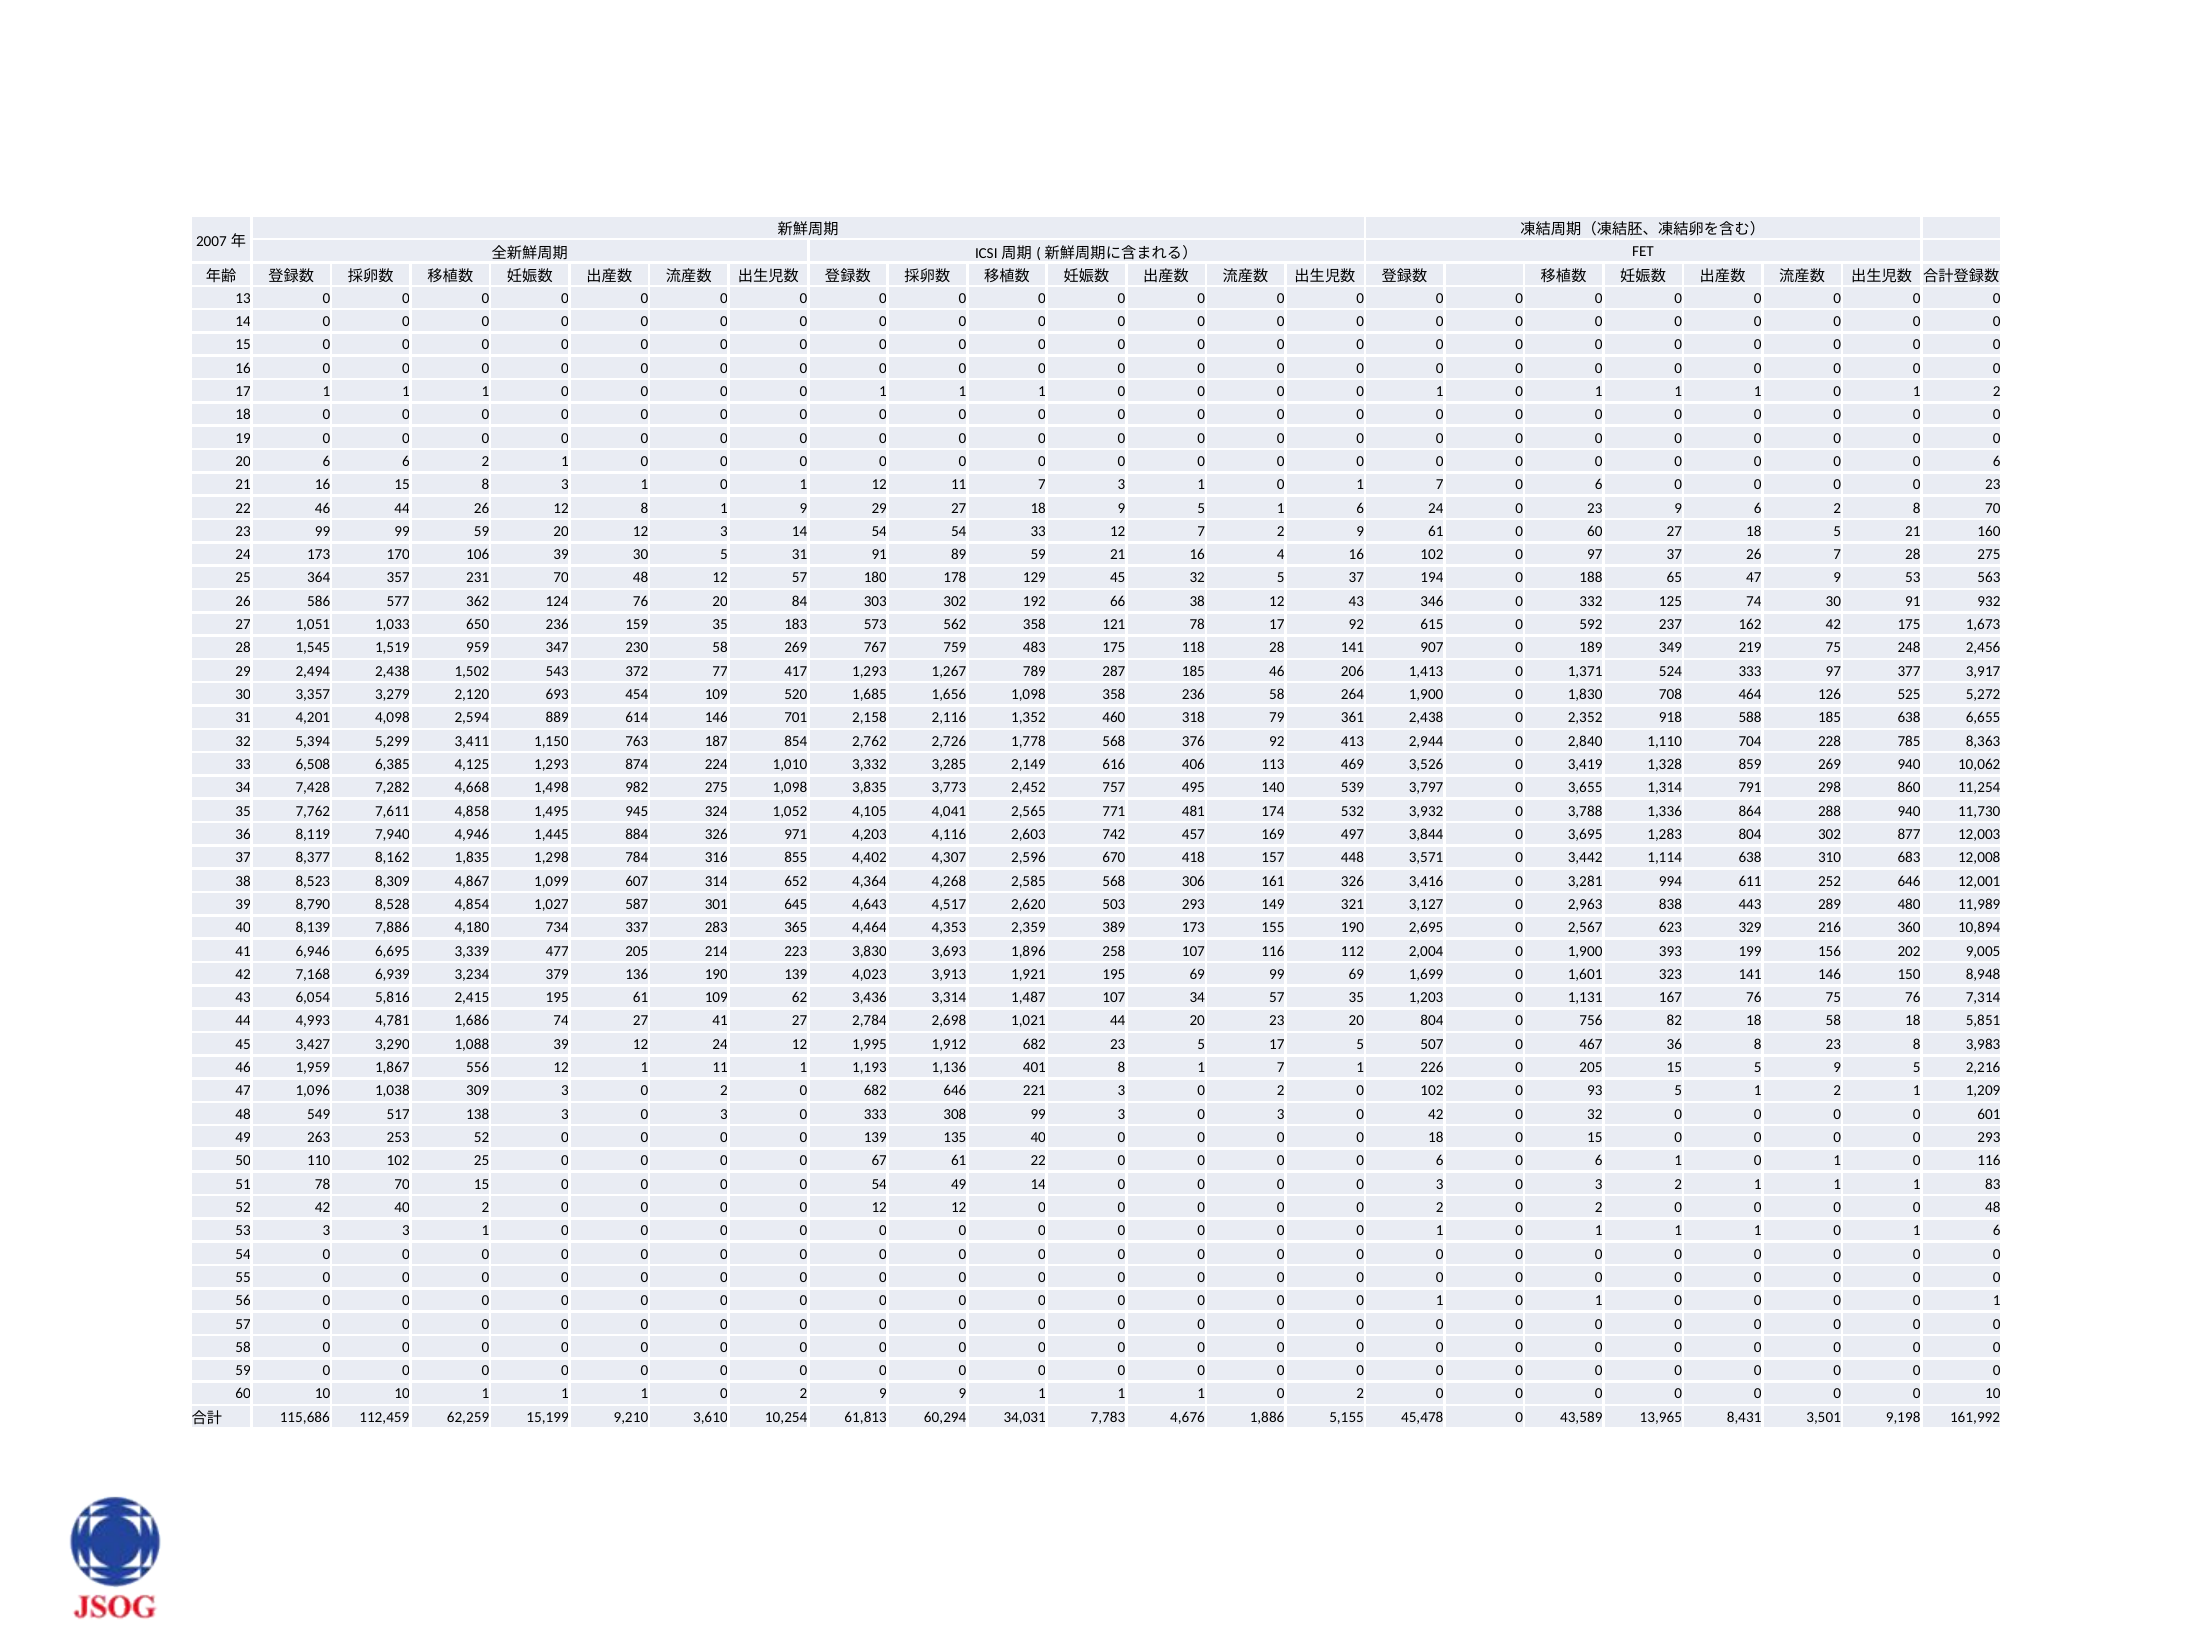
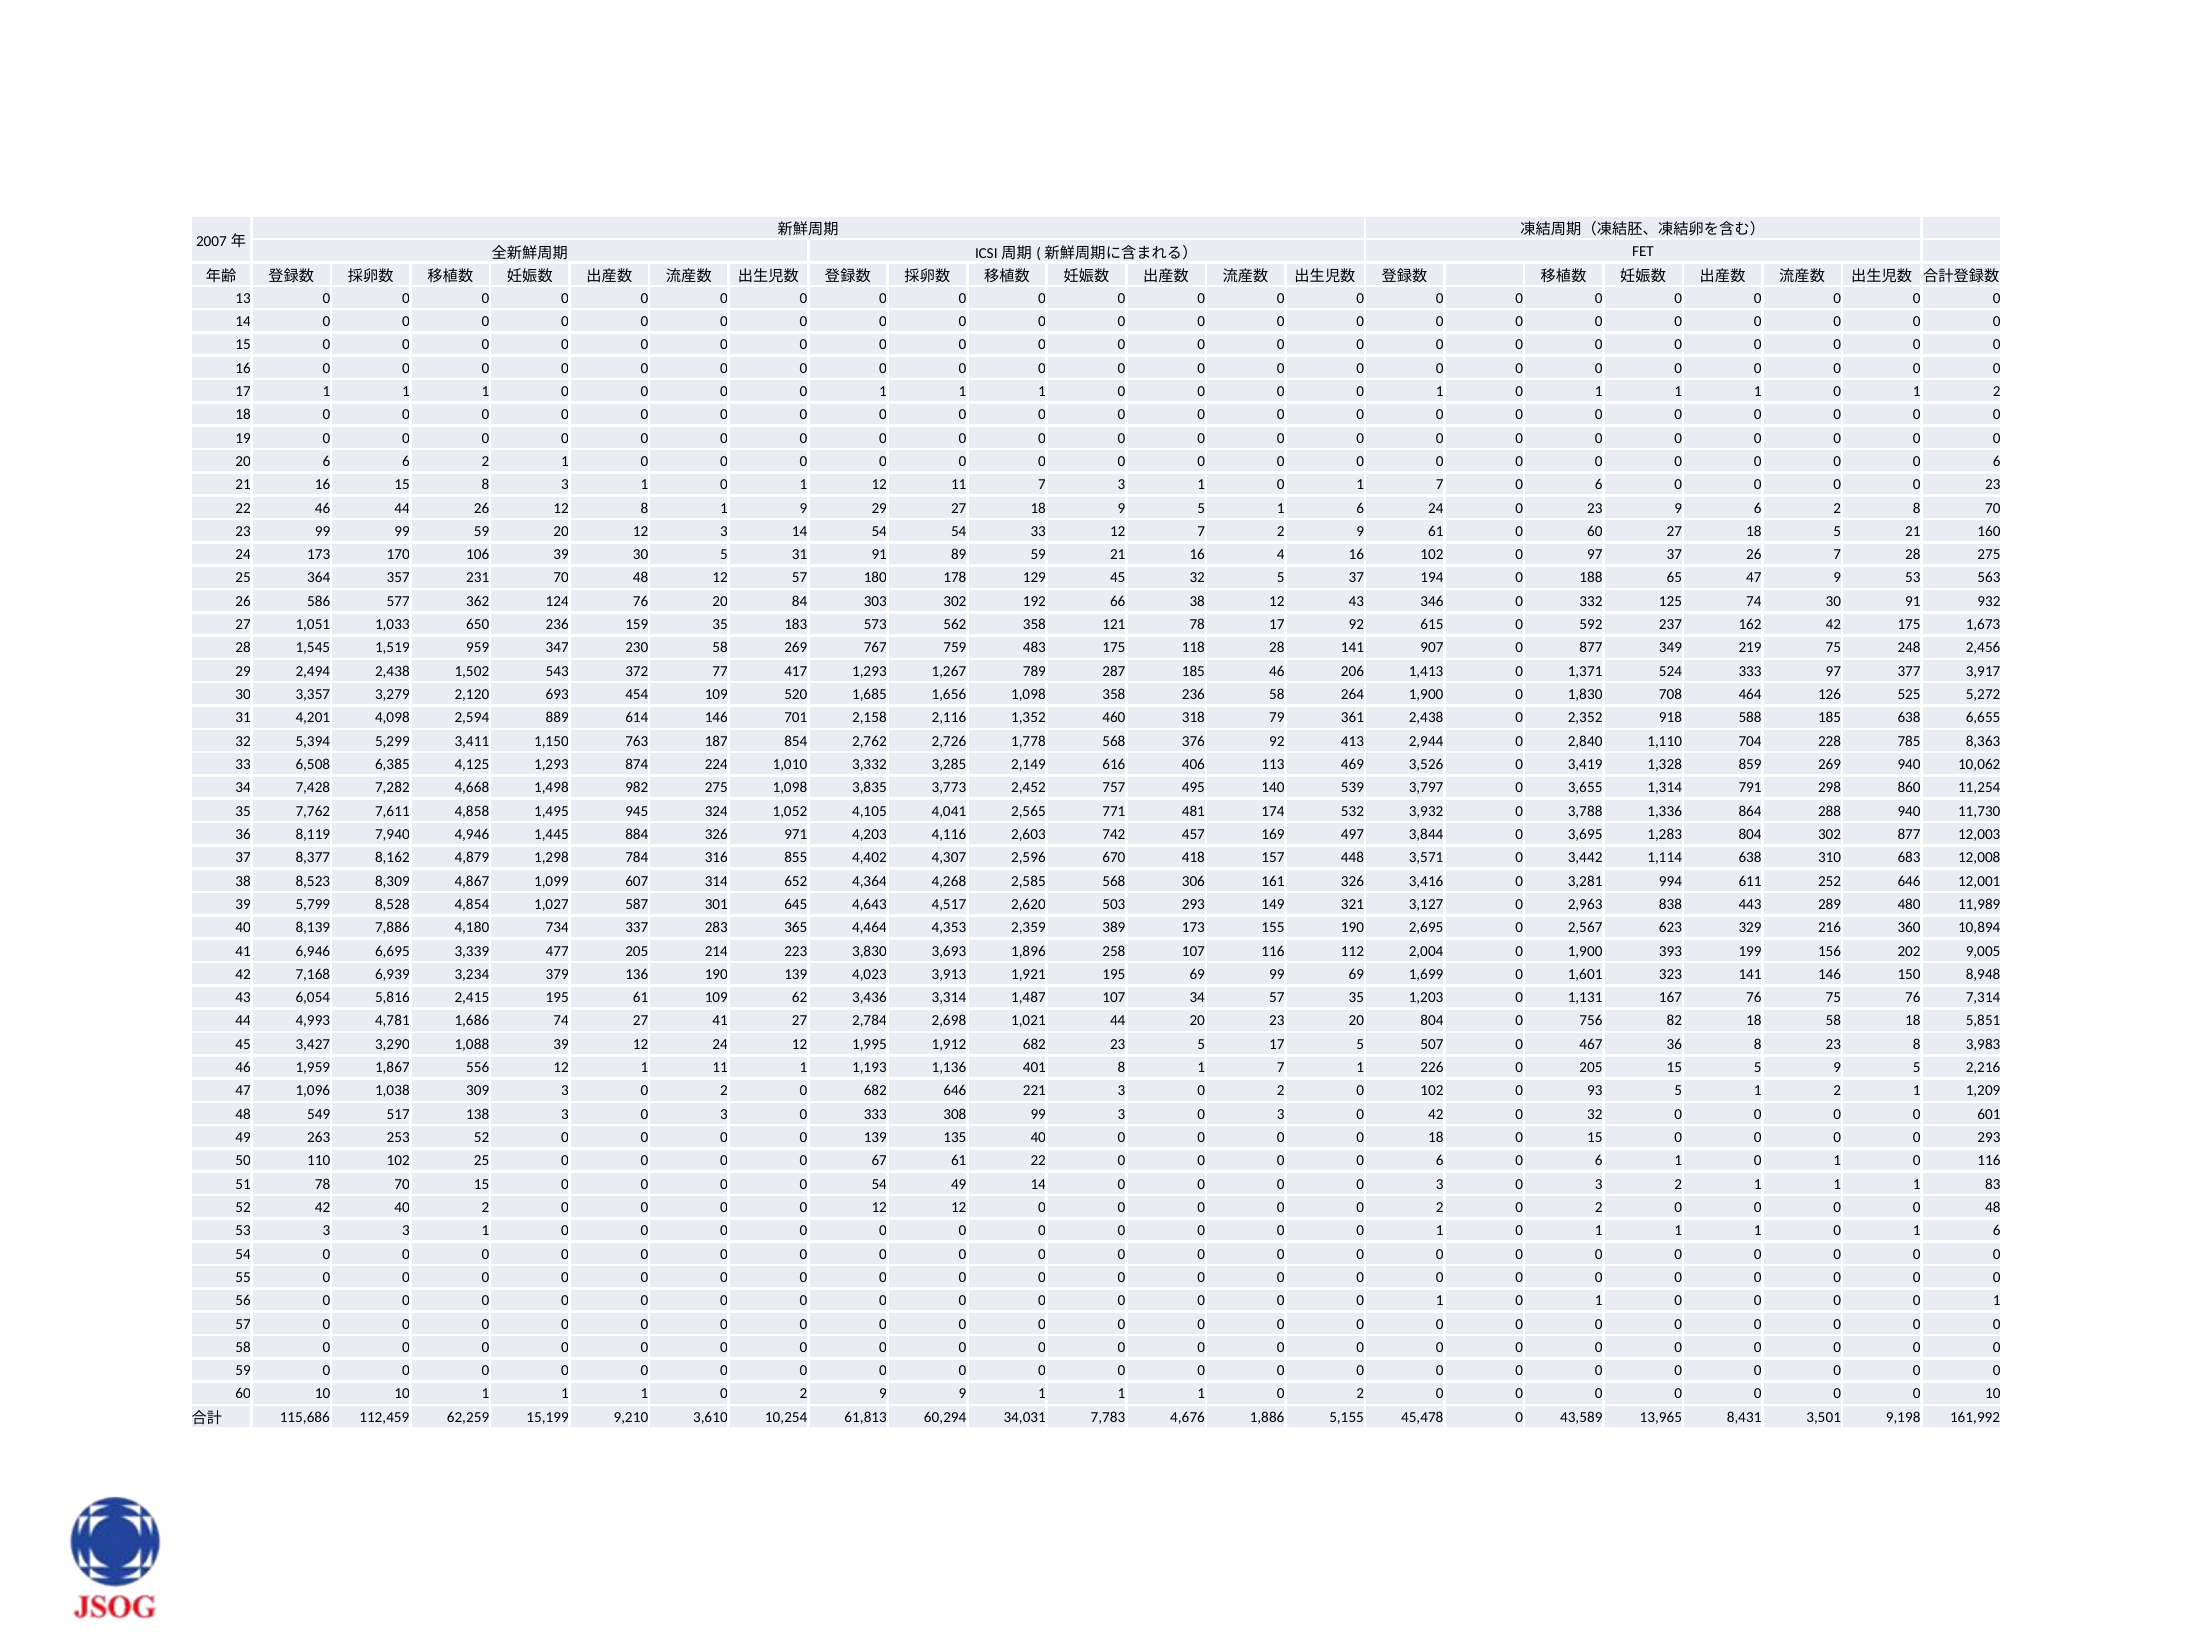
0 189: 189 -> 877
1,835: 1,835 -> 4,879
8,790: 8,790 -> 5,799
